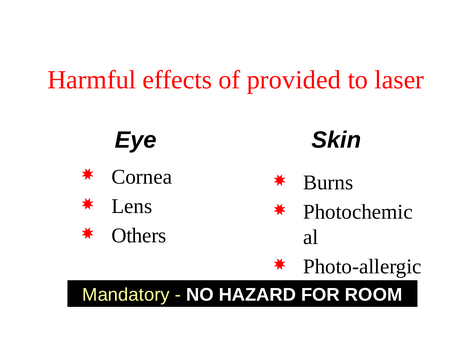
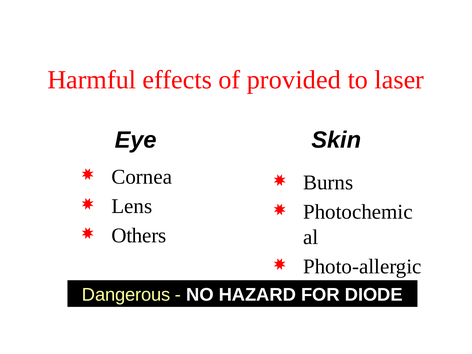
Mandatory: Mandatory -> Dangerous
ROOM: ROOM -> DIODE
